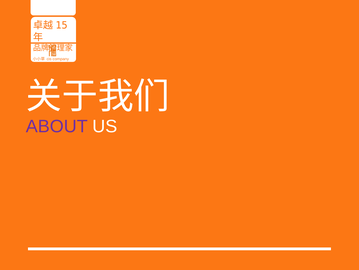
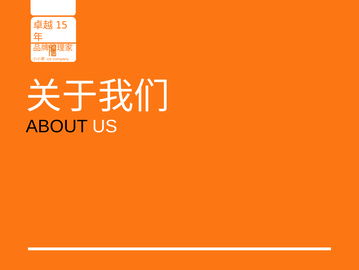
ABOUT colour: purple -> black
